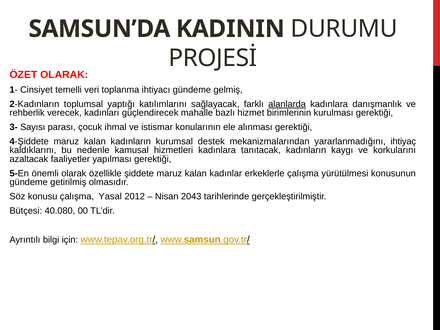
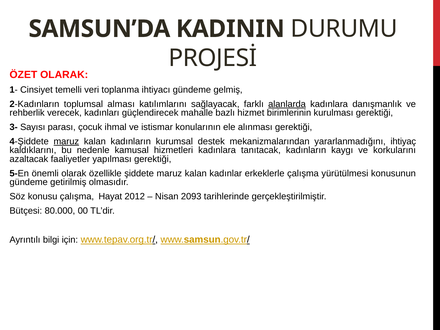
yaptığı: yaptığı -> alması
maruz at (66, 141) underline: none -> present
Yasal: Yasal -> Hayat
2043: 2043 -> 2093
40.080: 40.080 -> 80.000
